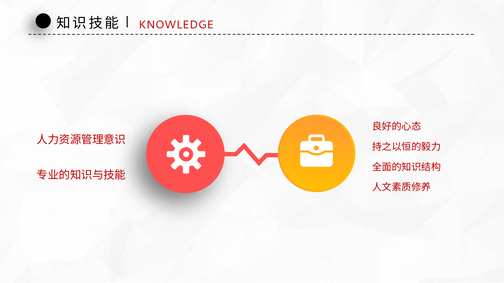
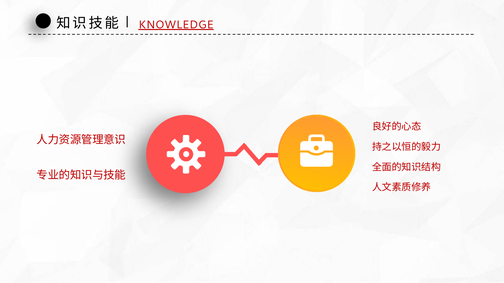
KNOWLEDGE underline: none -> present
